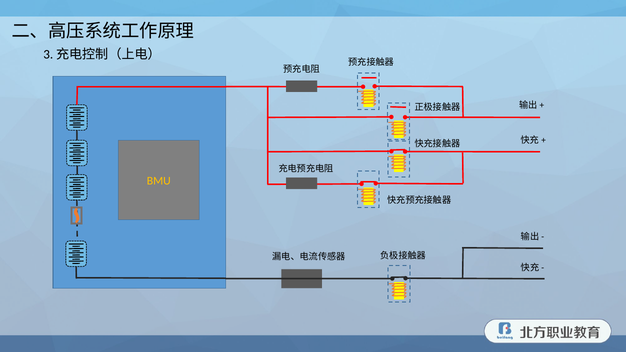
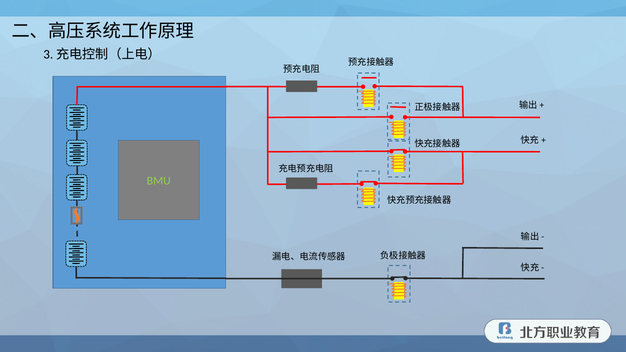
BMU colour: yellow -> light green
